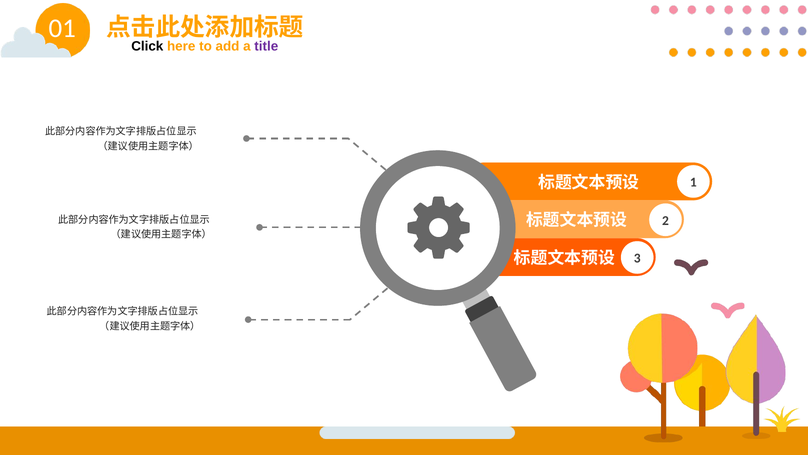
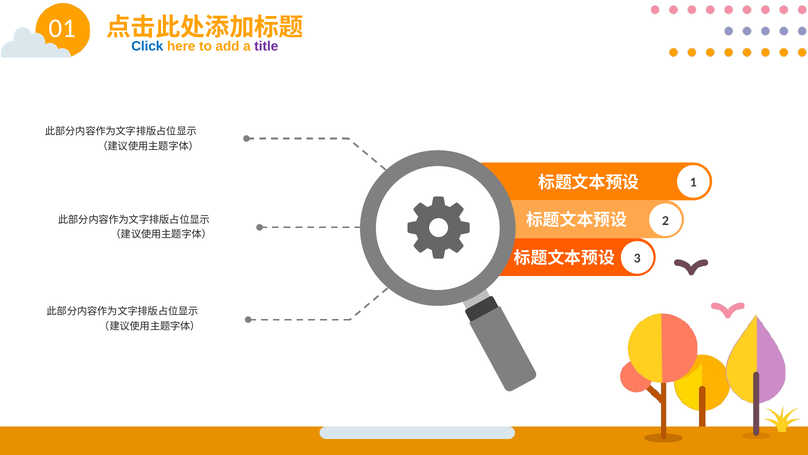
Click colour: black -> blue
